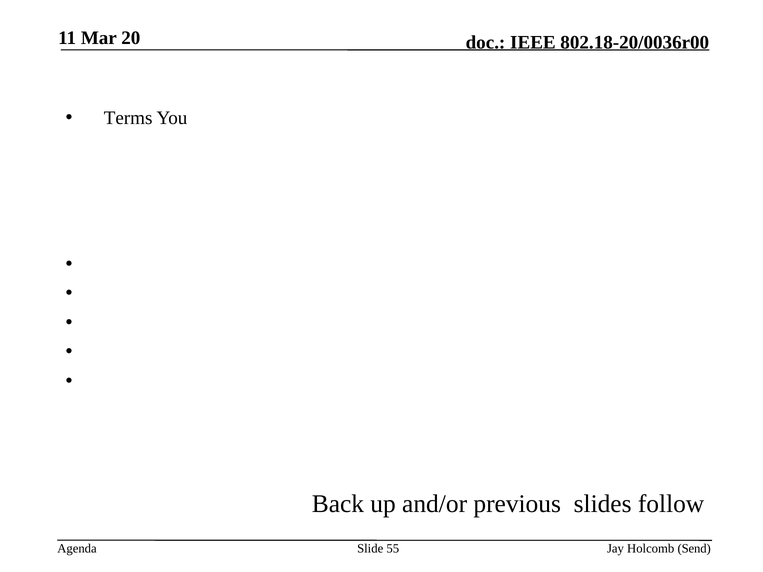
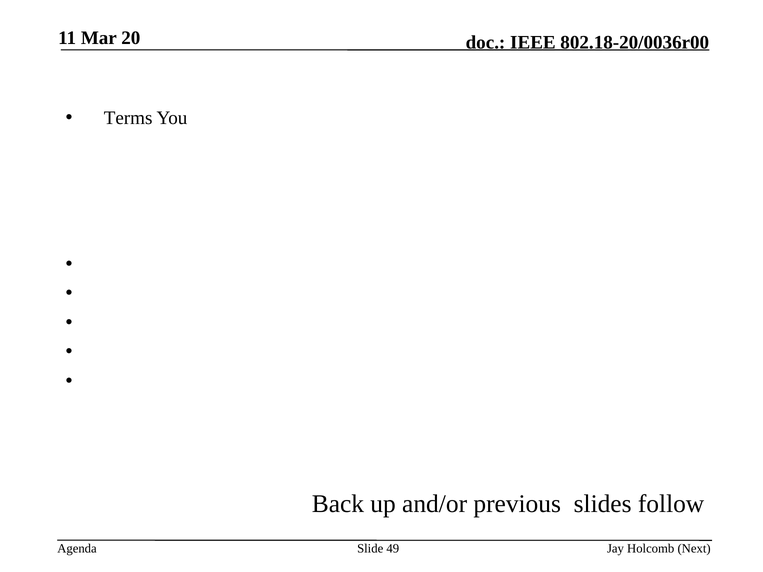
55: 55 -> 49
Send: Send -> Next
